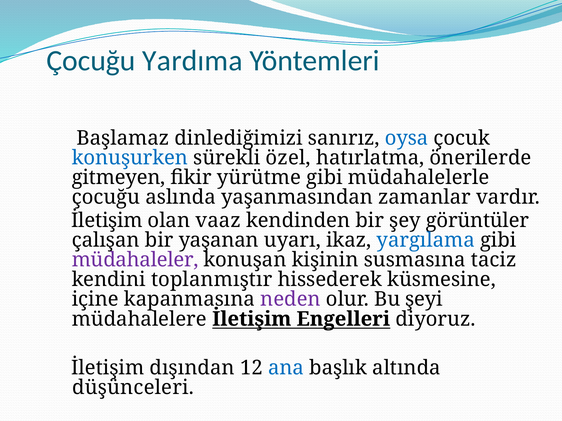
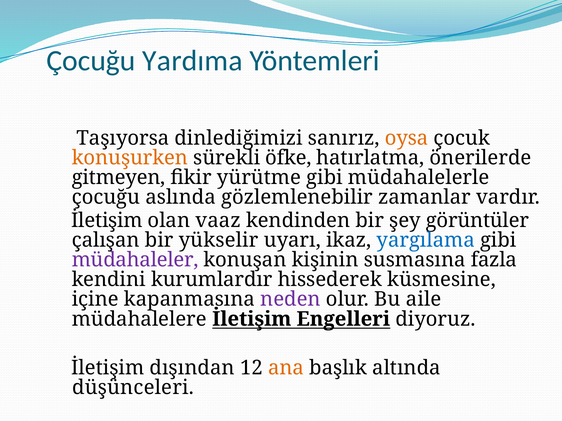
Başlamaz: Başlamaz -> Taşıyorsa
oysa colour: blue -> orange
konuşurken colour: blue -> orange
özel: özel -> öfke
yaşanmasından: yaşanmasından -> gözlemlenebilir
yaşanan: yaşanan -> yükselir
taciz: taciz -> fazla
toplanmıştır: toplanmıştır -> kurumlardır
şeyi: şeyi -> aile
ana colour: blue -> orange
